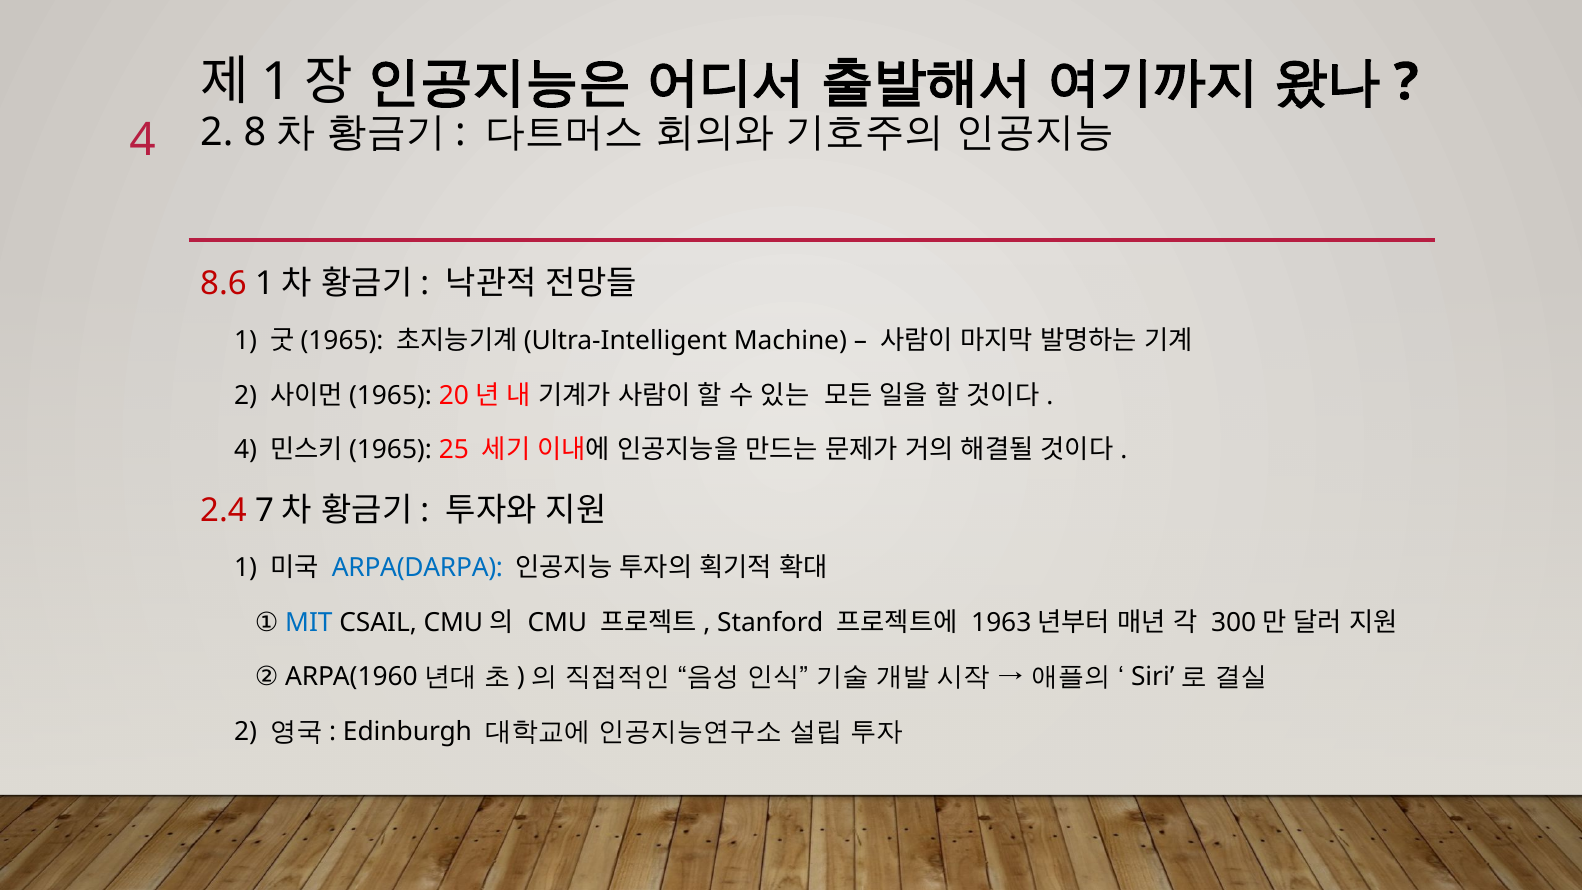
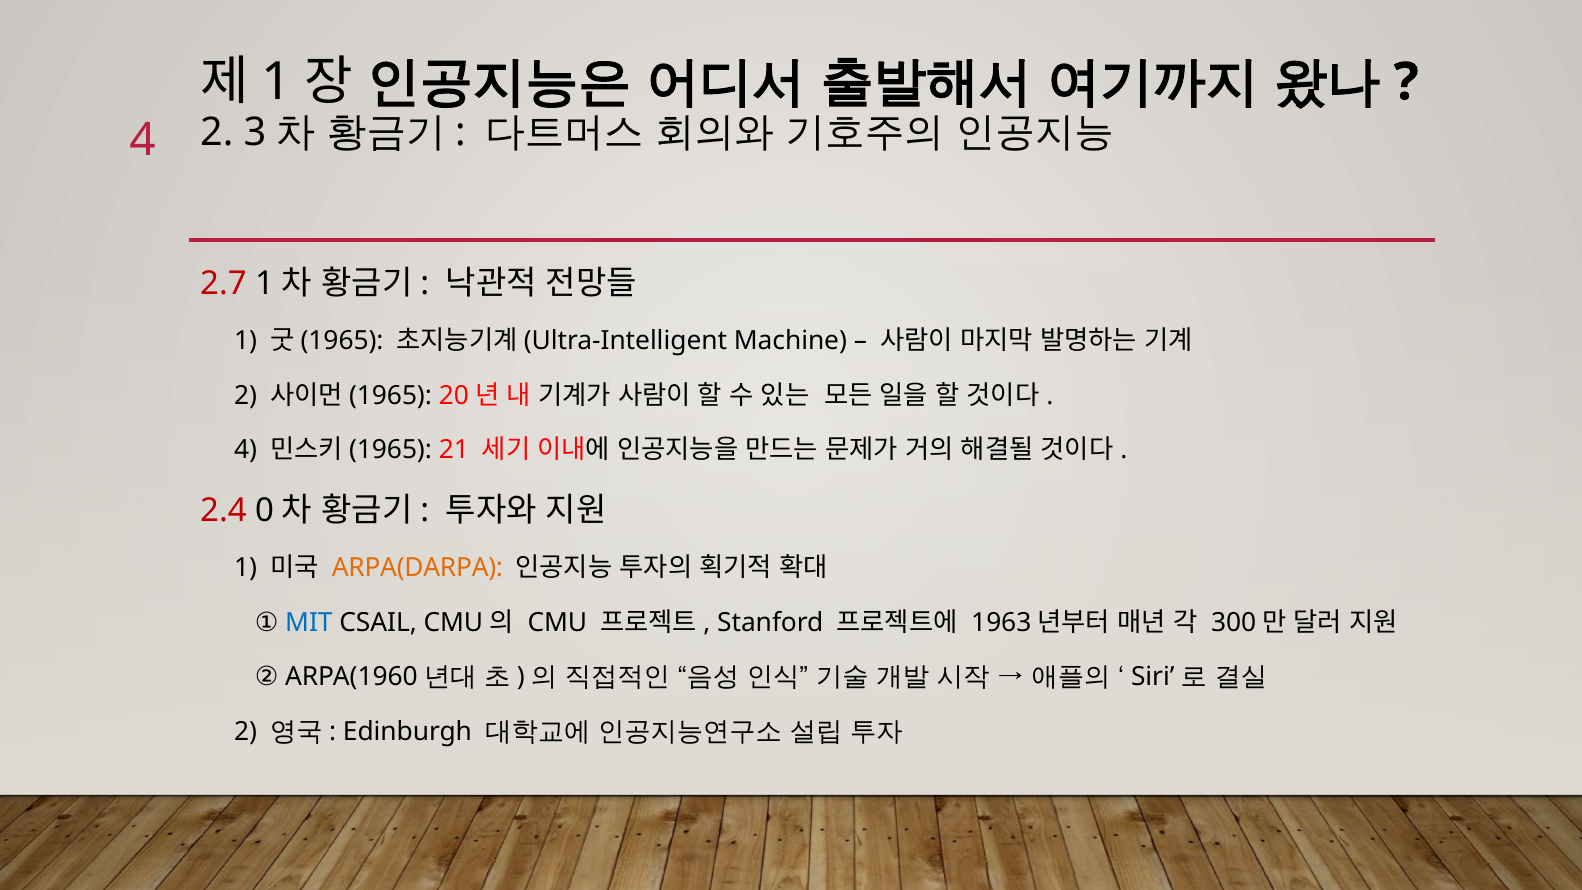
8: 8 -> 3
8.6: 8.6 -> 2.7
25: 25 -> 21
7: 7 -> 0
ARPA(DARPA colour: blue -> orange
